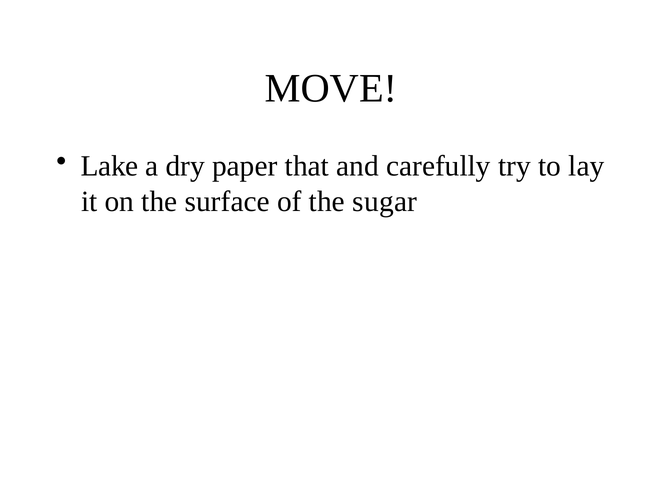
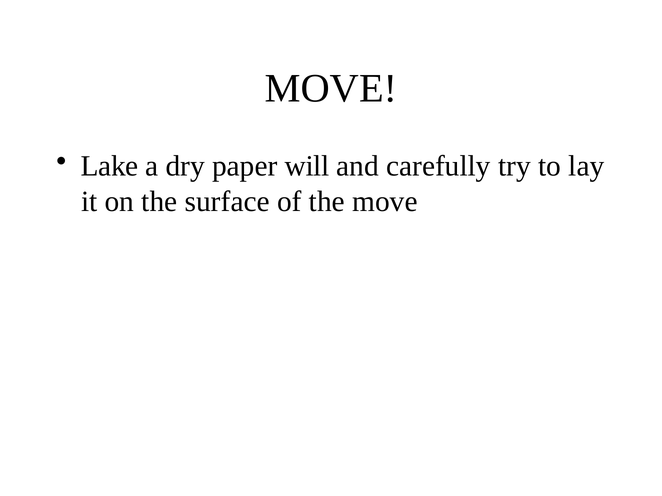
that: that -> will
the sugar: sugar -> move
